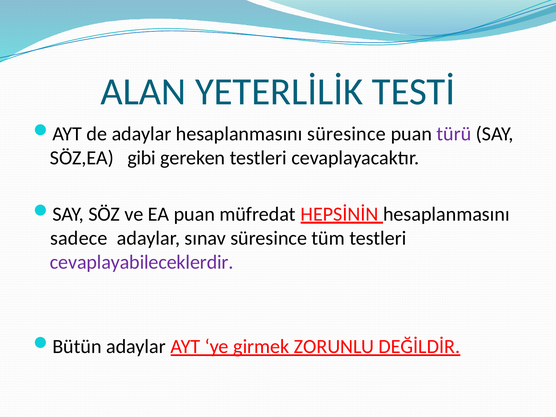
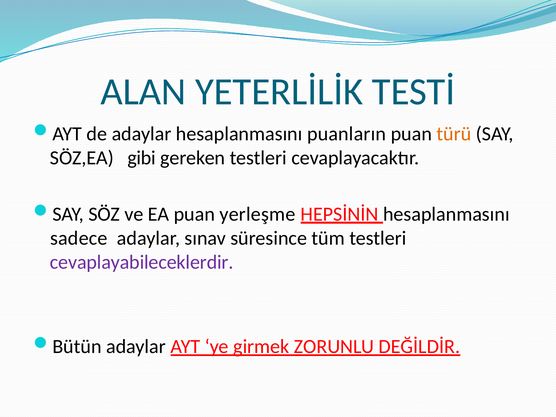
hesaplanmasını süresince: süresince -> puanların
türü colour: purple -> orange
müfredat: müfredat -> yerleşme
